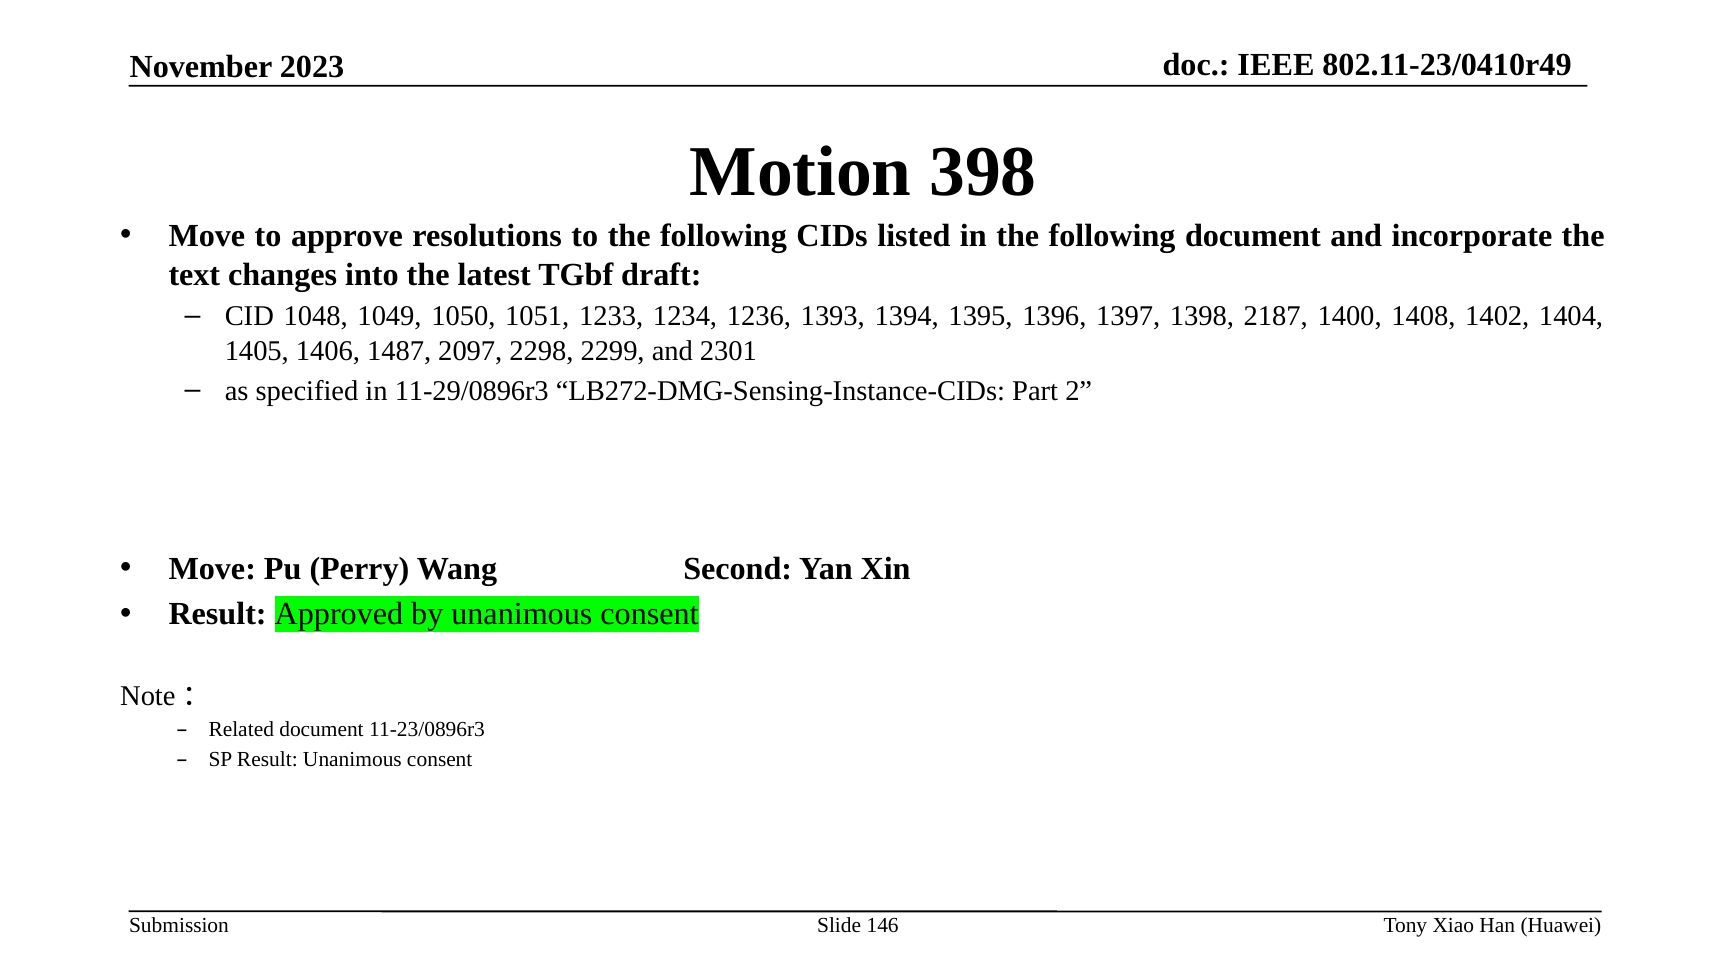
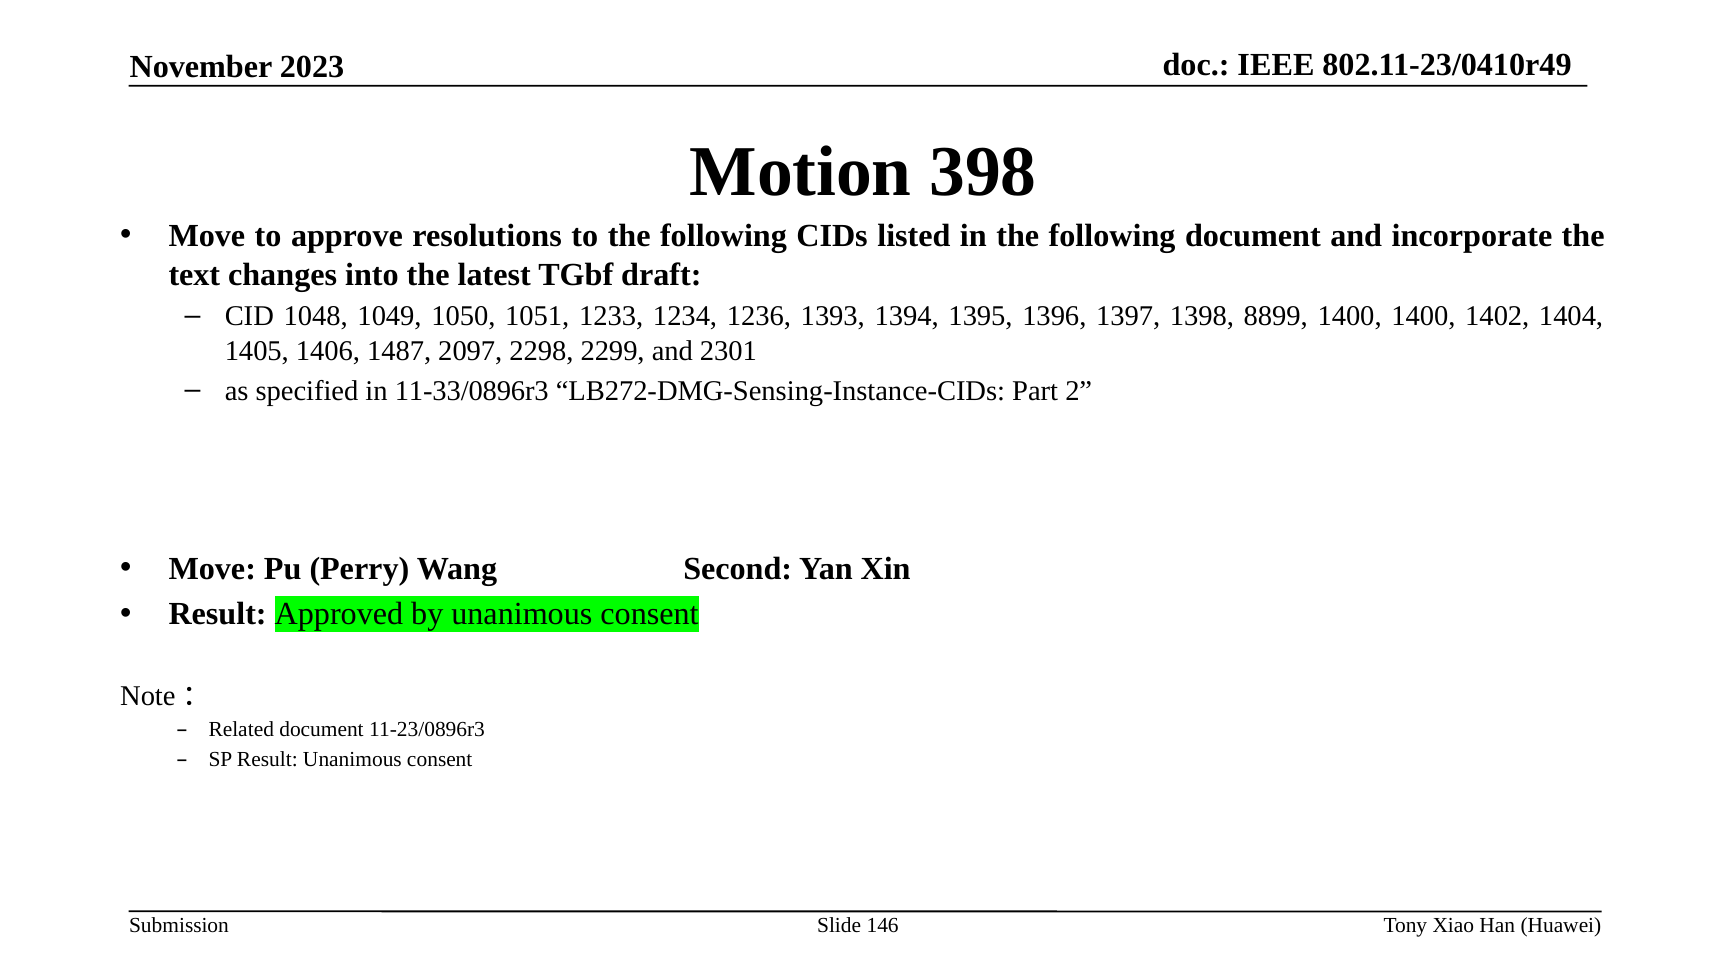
2187: 2187 -> 8899
1400 1408: 1408 -> 1400
11-29/0896r3: 11-29/0896r3 -> 11-33/0896r3
